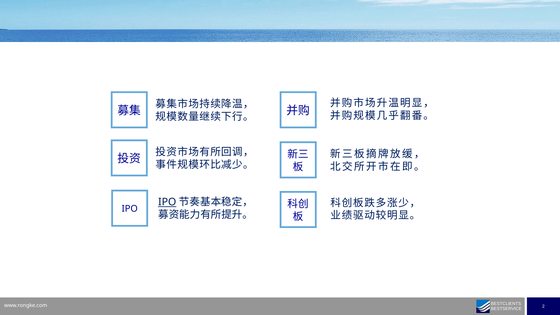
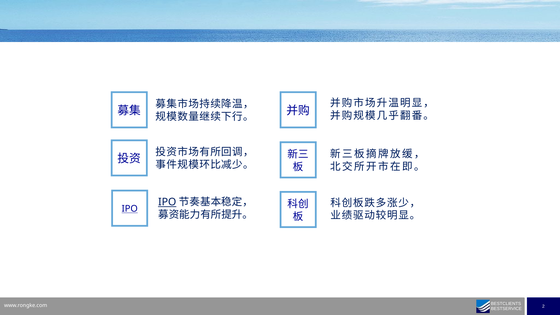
IPO at (130, 209) underline: none -> present
